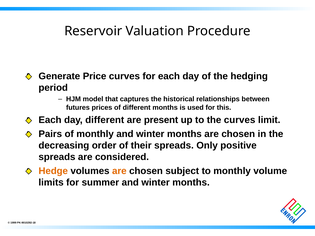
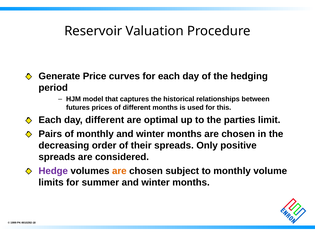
present: present -> optimal
the curves: curves -> parties
Hedge colour: orange -> purple
